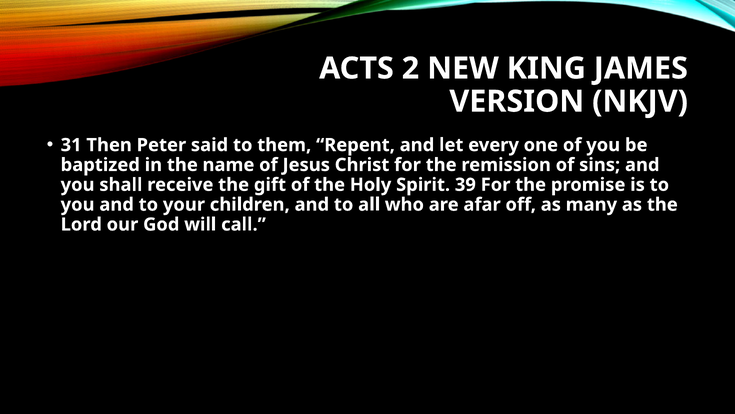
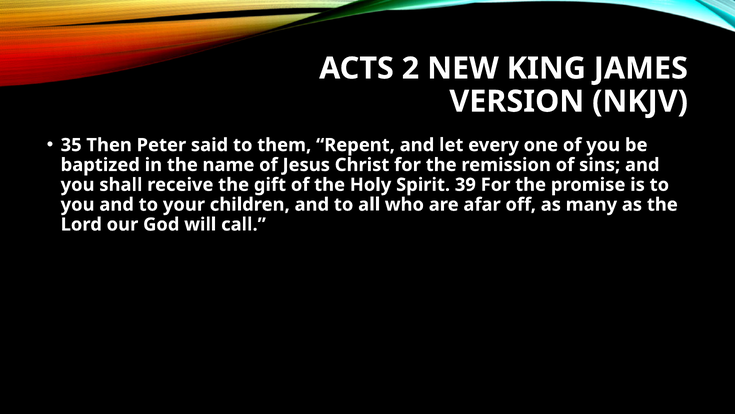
31: 31 -> 35
